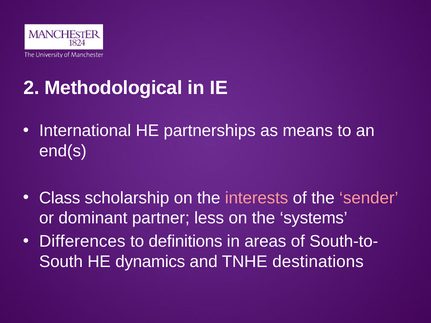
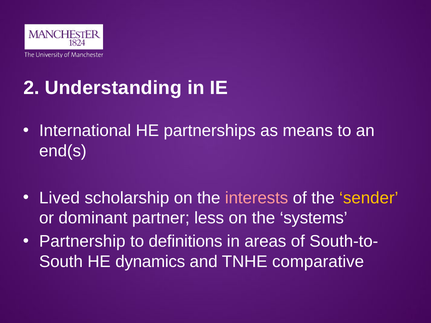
Methodological: Methodological -> Understanding
Class: Class -> Lived
sender colour: pink -> yellow
Differences: Differences -> Partnership
destinations: destinations -> comparative
